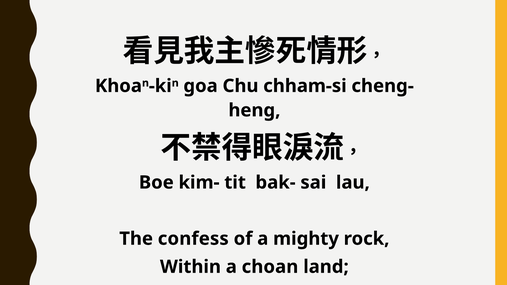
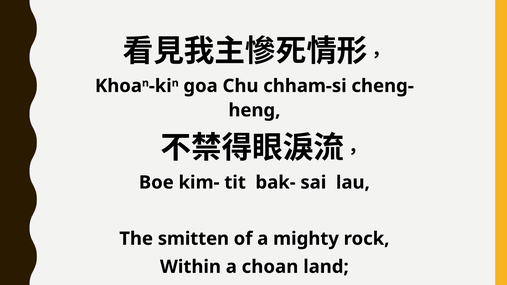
confess: confess -> smitten
